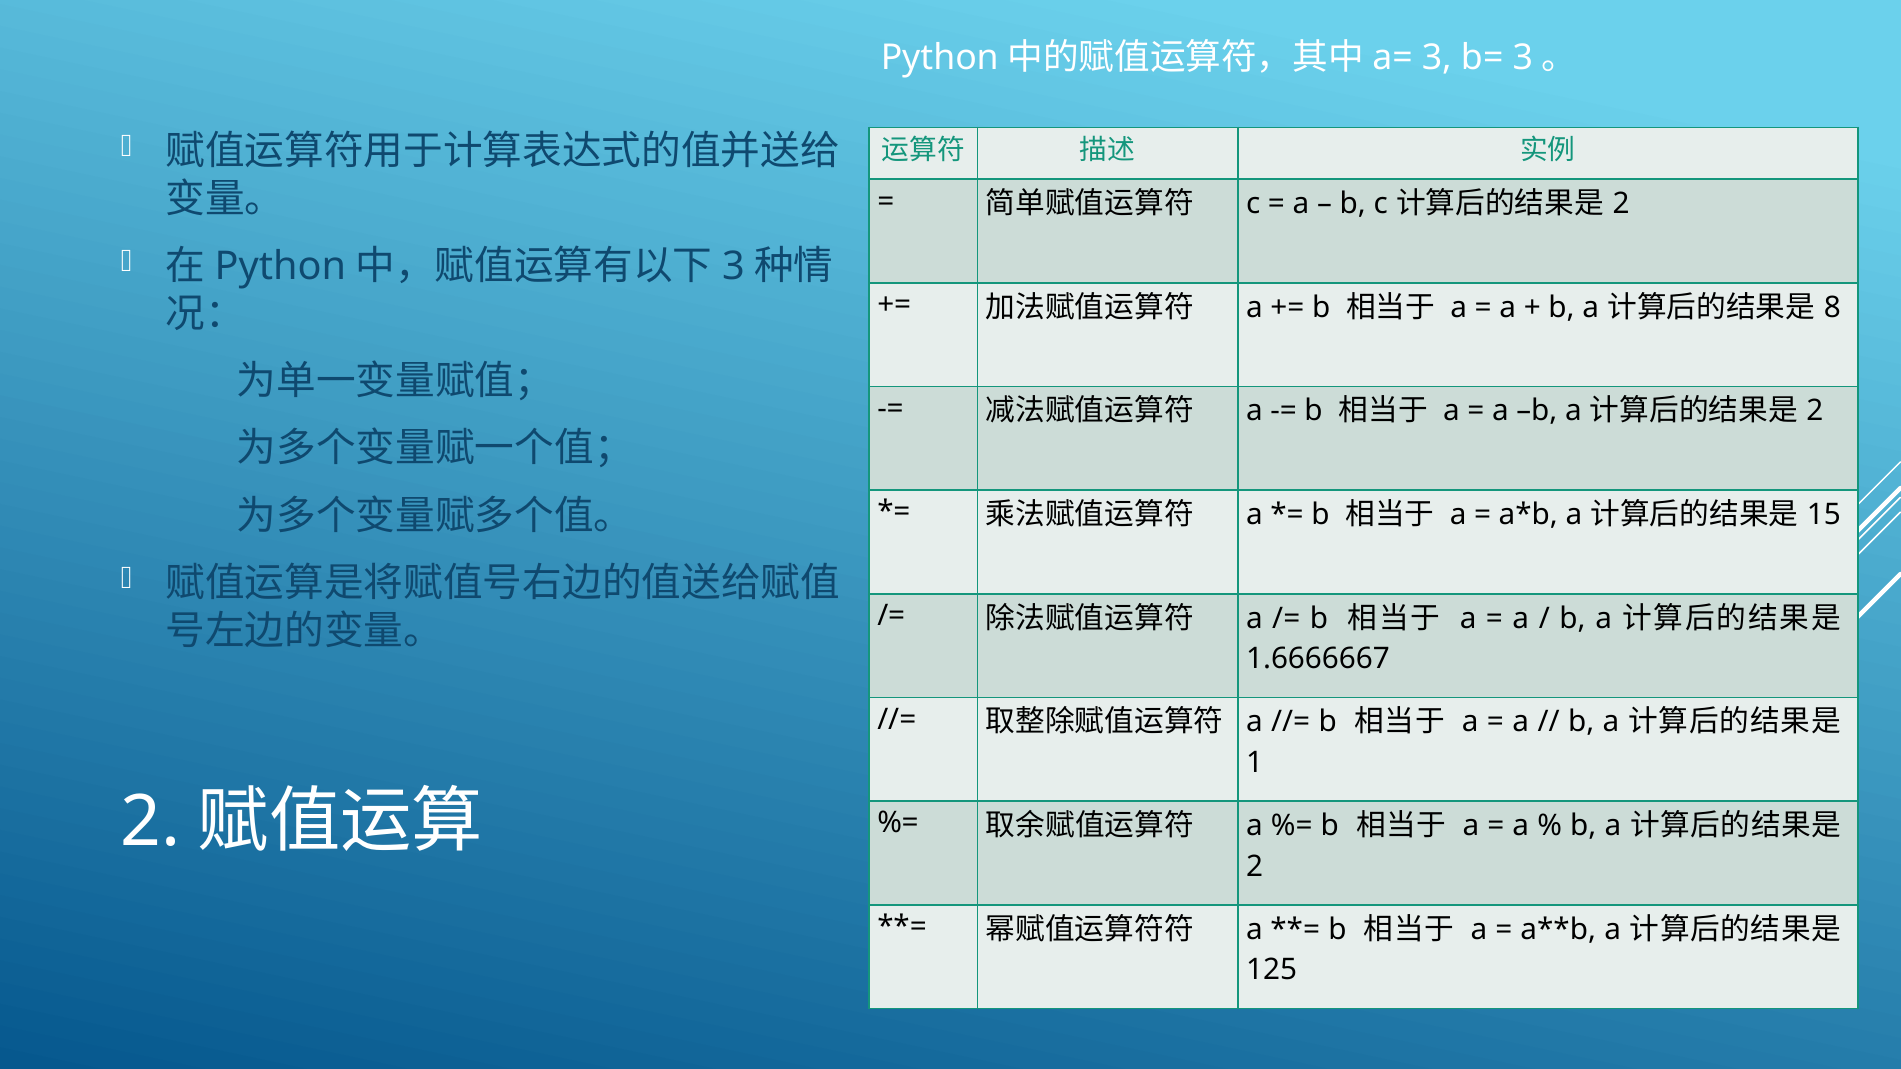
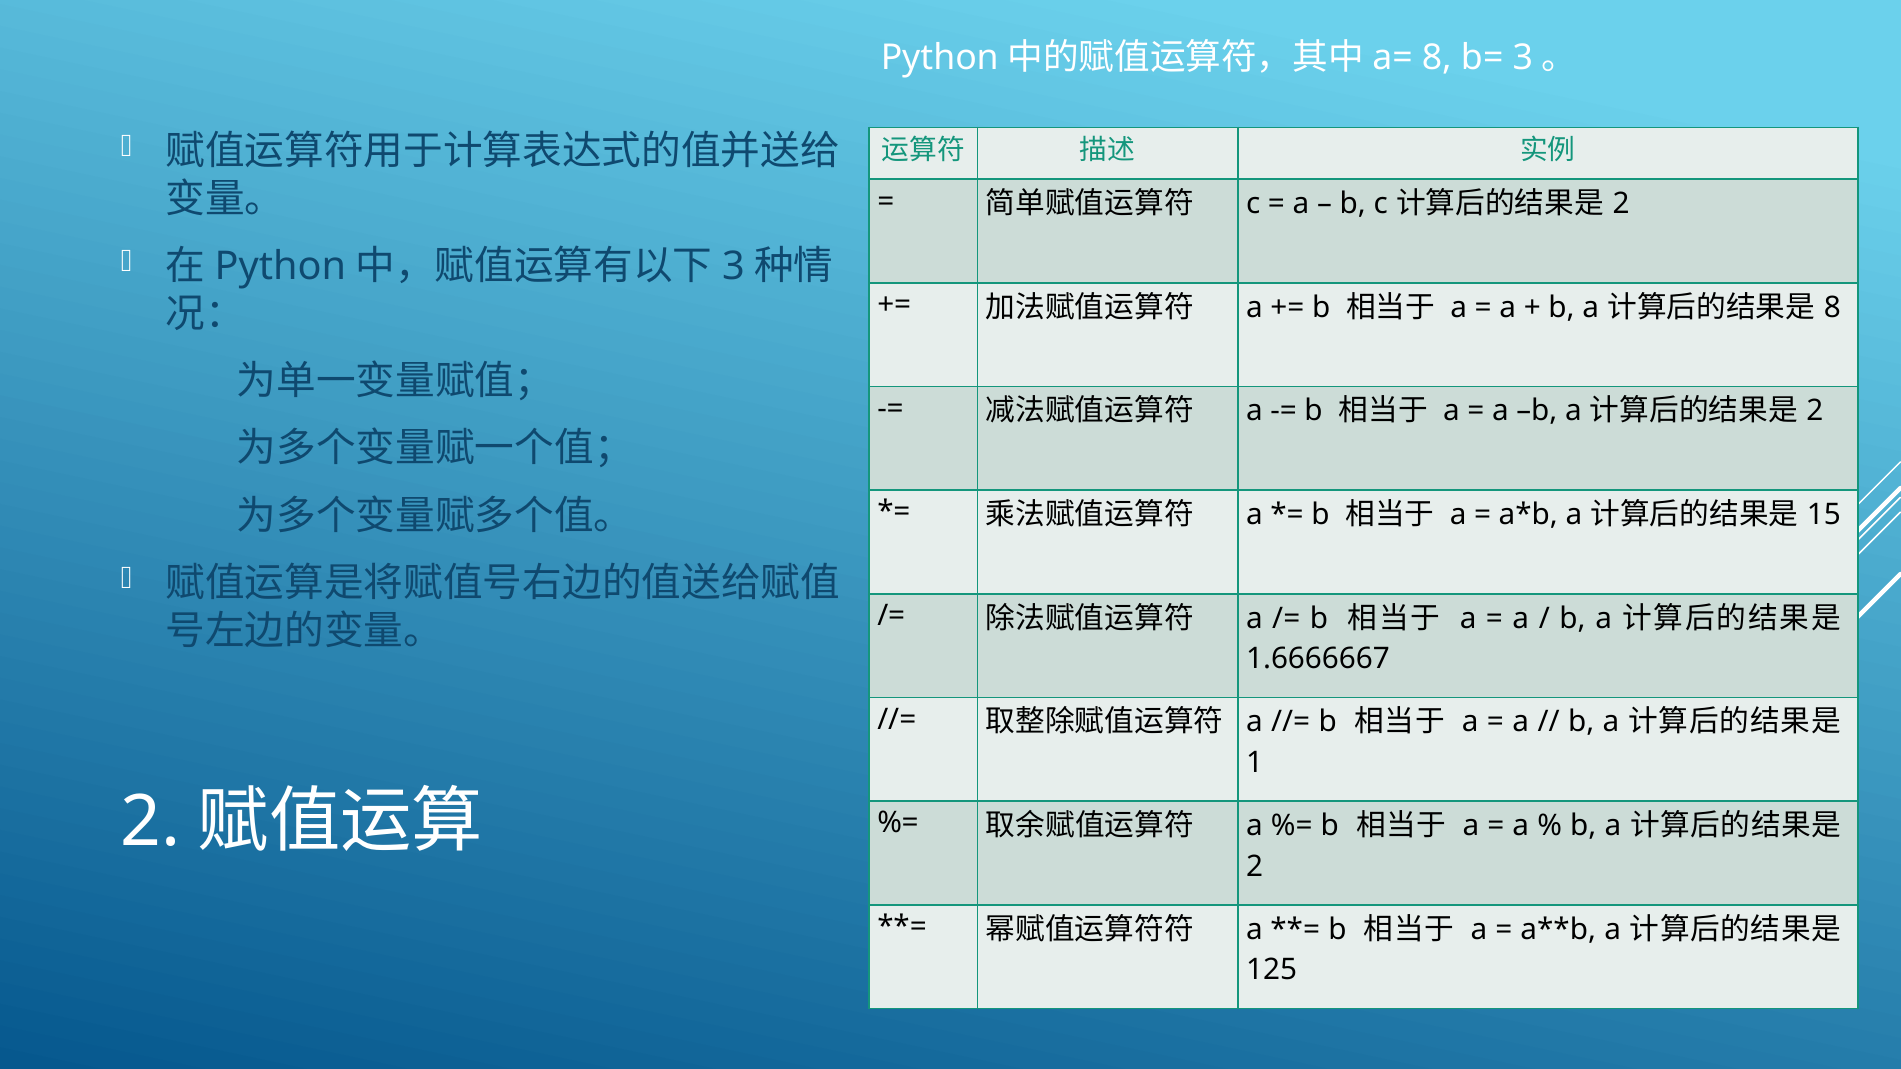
3 at (1437, 58): 3 -> 8
